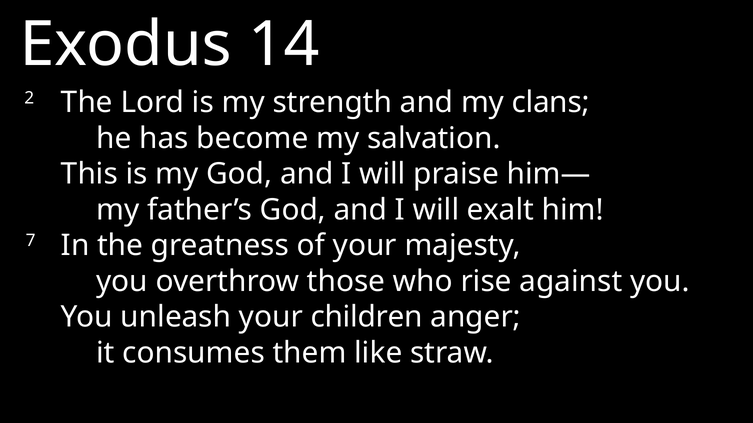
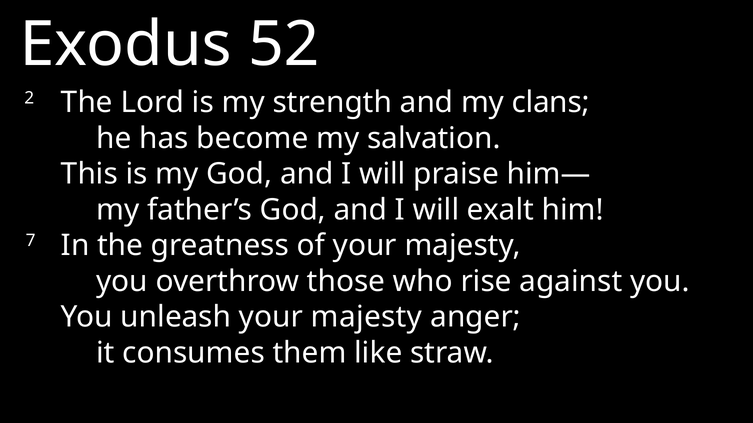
14: 14 -> 52
unleash your children: children -> majesty
